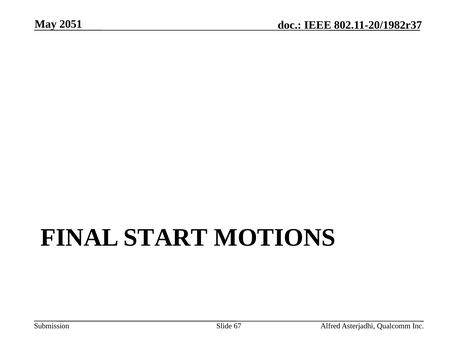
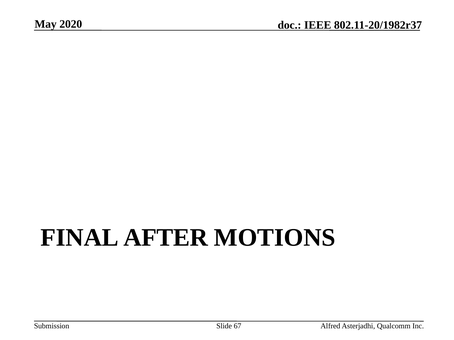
2051: 2051 -> 2020
START: START -> AFTER
